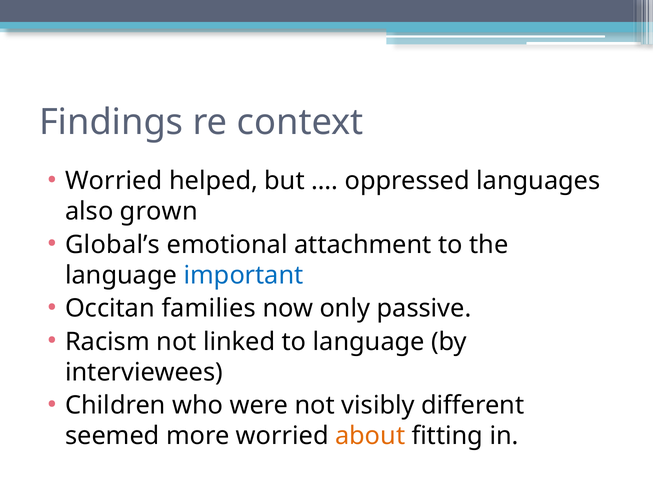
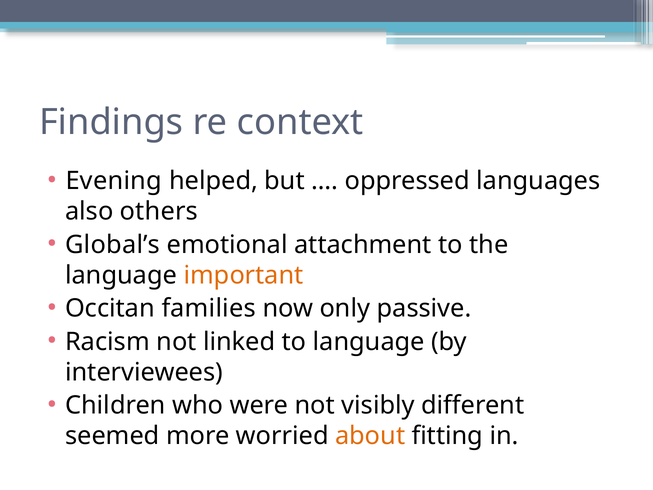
Worried at (114, 181): Worried -> Evening
grown: grown -> others
important colour: blue -> orange
